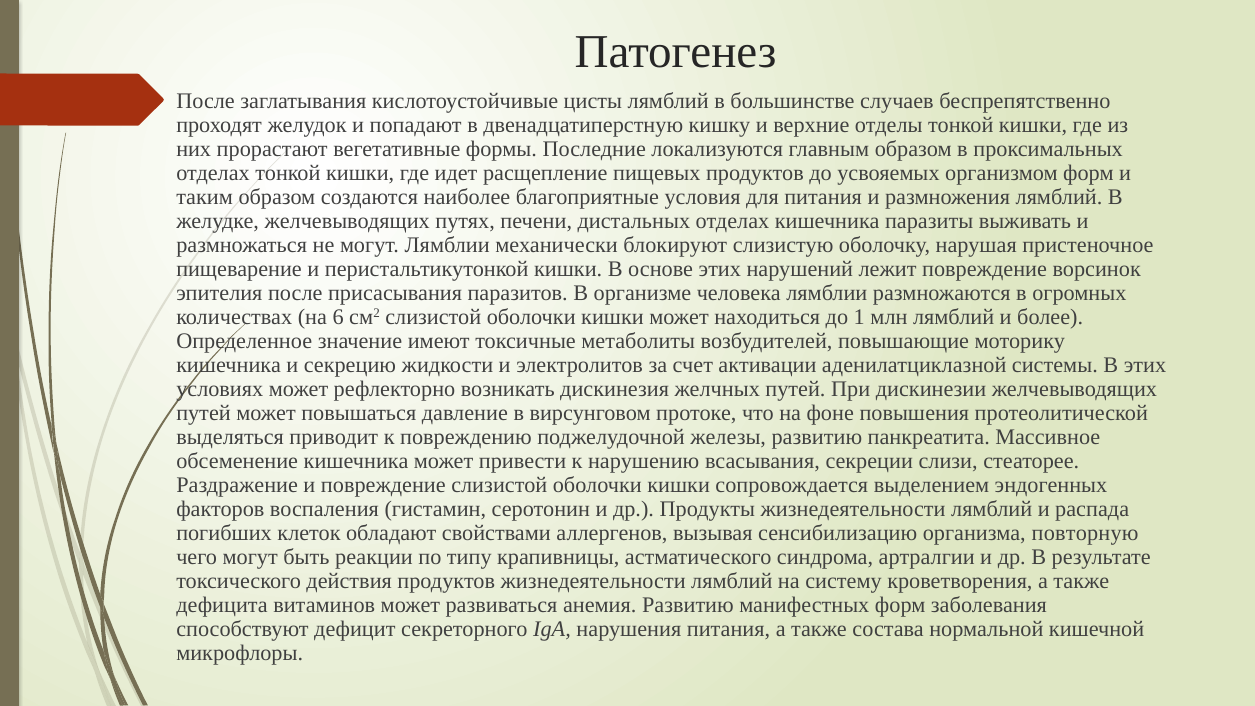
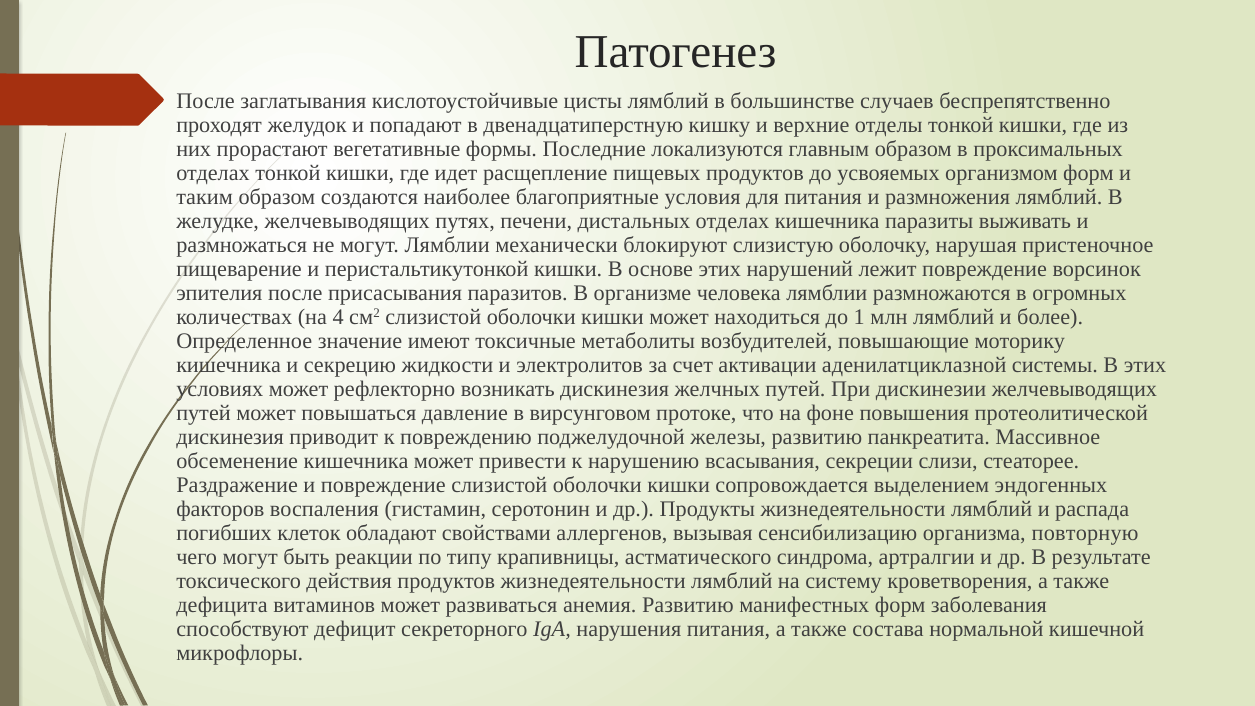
6: 6 -> 4
выделяться at (230, 437): выделяться -> дискинезия
